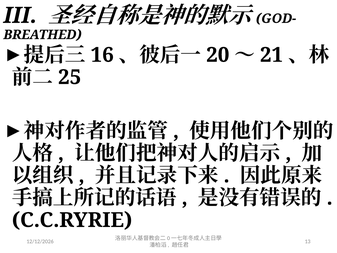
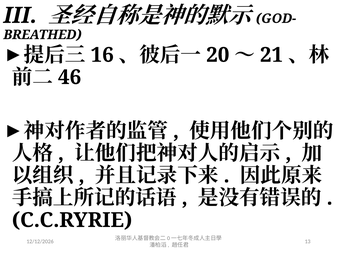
25: 25 -> 46
